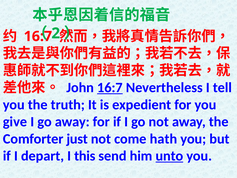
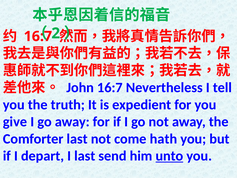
16:7 at (110, 87) underline: present -> none
Comforter just: just -> last
I this: this -> last
